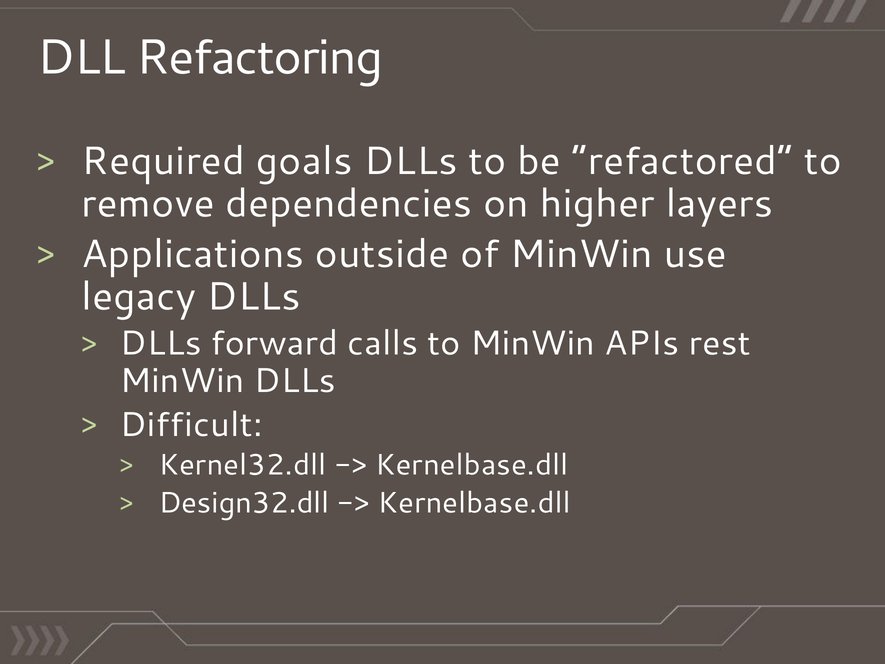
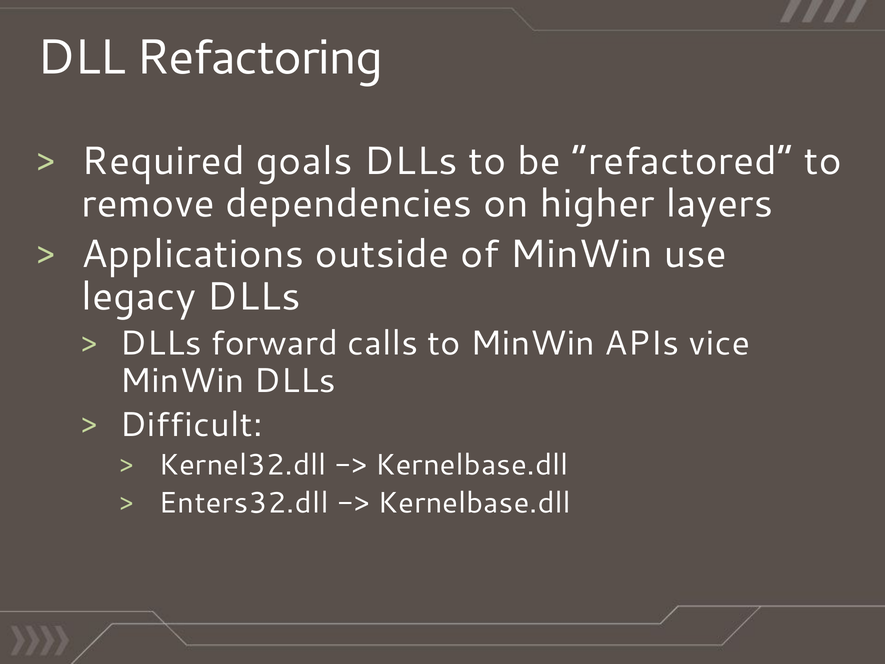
rest: rest -> vice
Design32.dll: Design32.dll -> Enters32.dll
